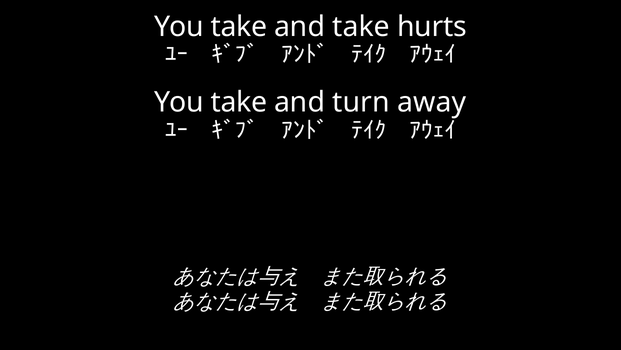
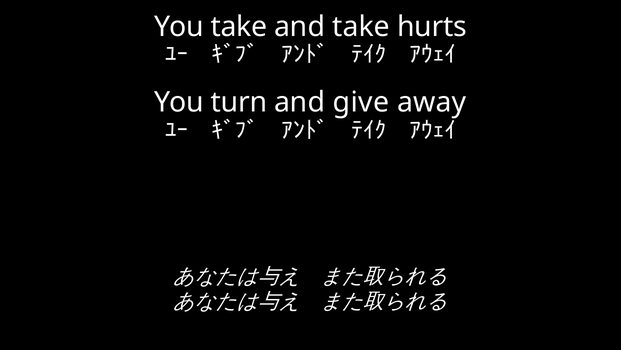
take at (239, 102): take -> turn
turn: turn -> give
